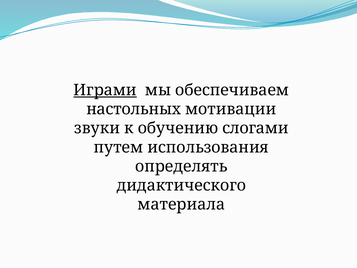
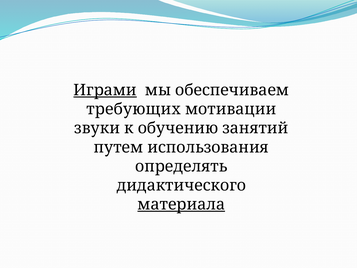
настольных: настольных -> требующих
слогами: слогами -> занятий
материала underline: none -> present
